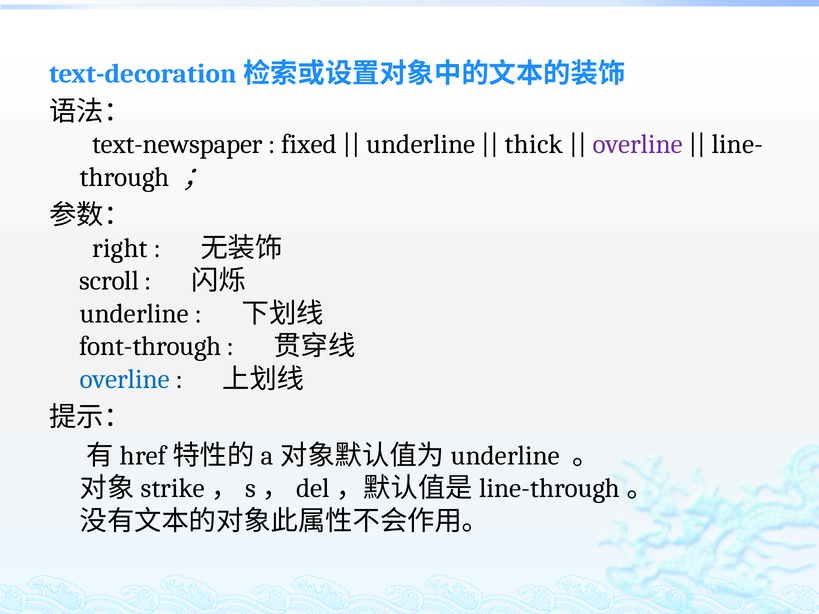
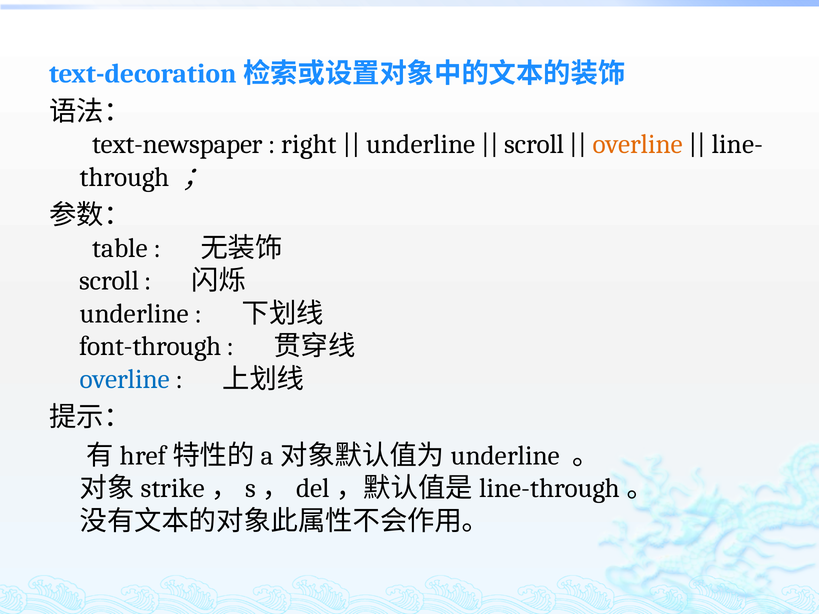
fixed: fixed -> right
thick at (534, 145): thick -> scroll
overline at (638, 145) colour: purple -> orange
right: right -> table
